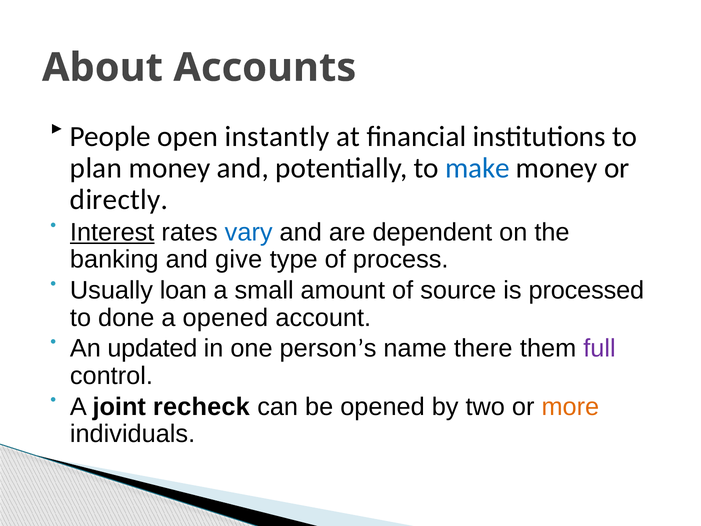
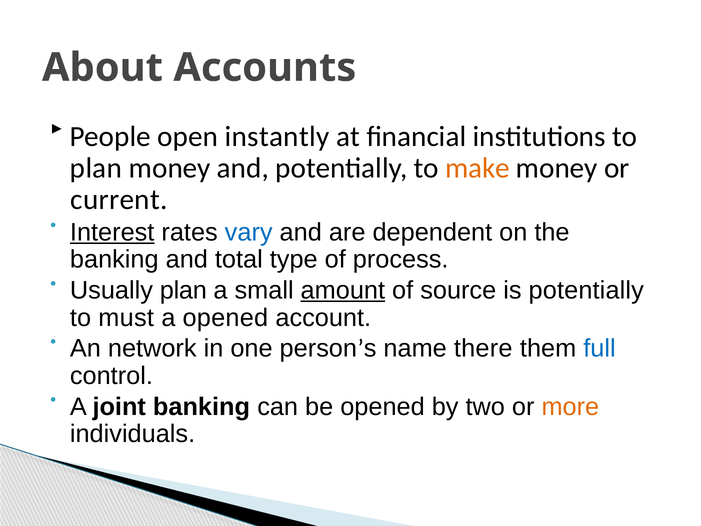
make colour: blue -> orange
directly: directly -> current
give: give -> total
Usually loan: loan -> plan
amount underline: none -> present
is processed: processed -> potentially
done: done -> must
updated: updated -> network
full colour: purple -> blue
joint recheck: recheck -> banking
